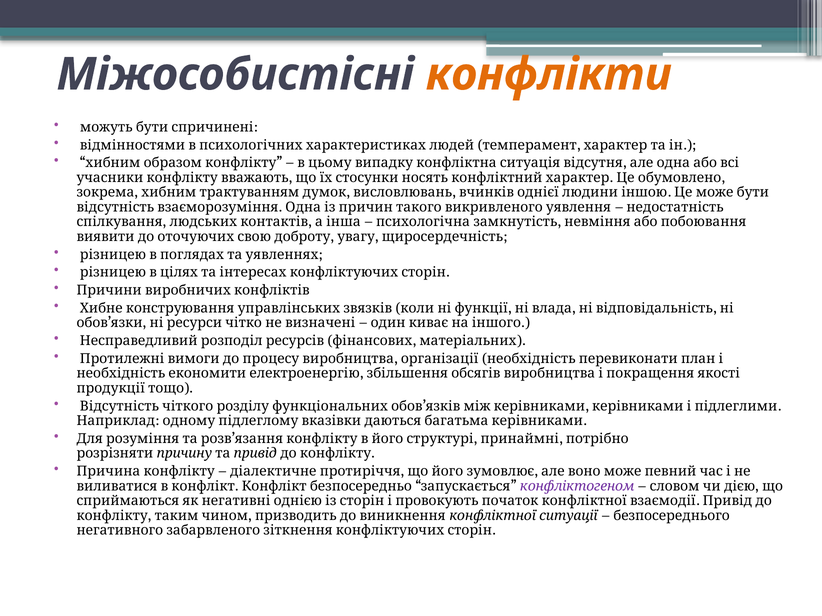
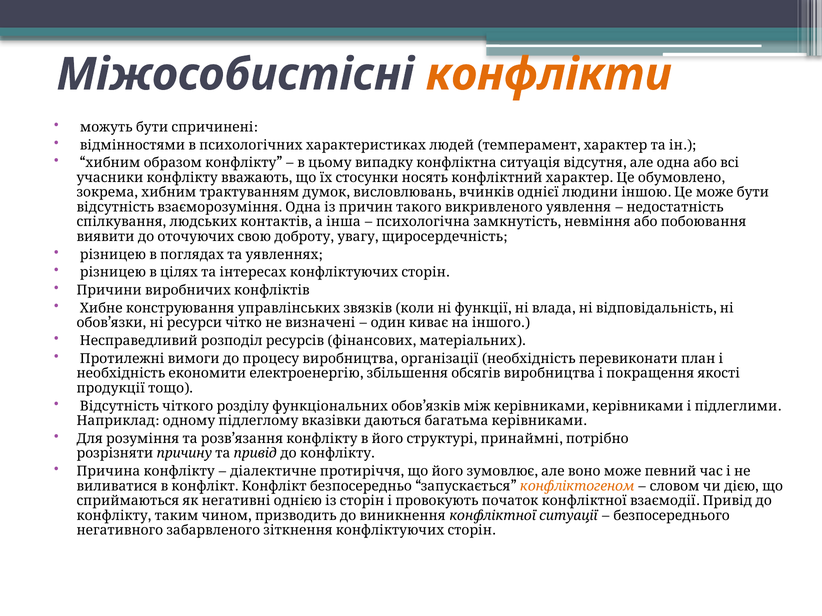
конфліктогеном colour: purple -> orange
